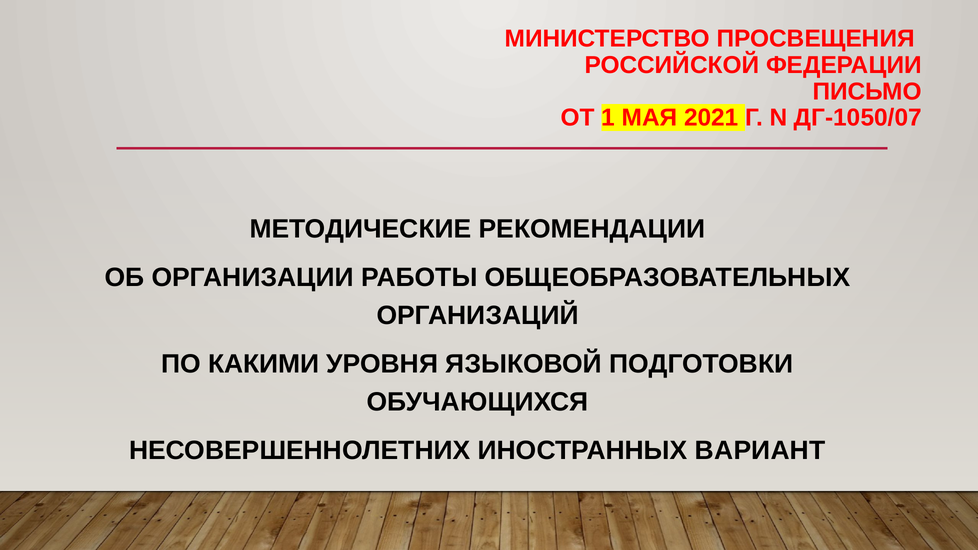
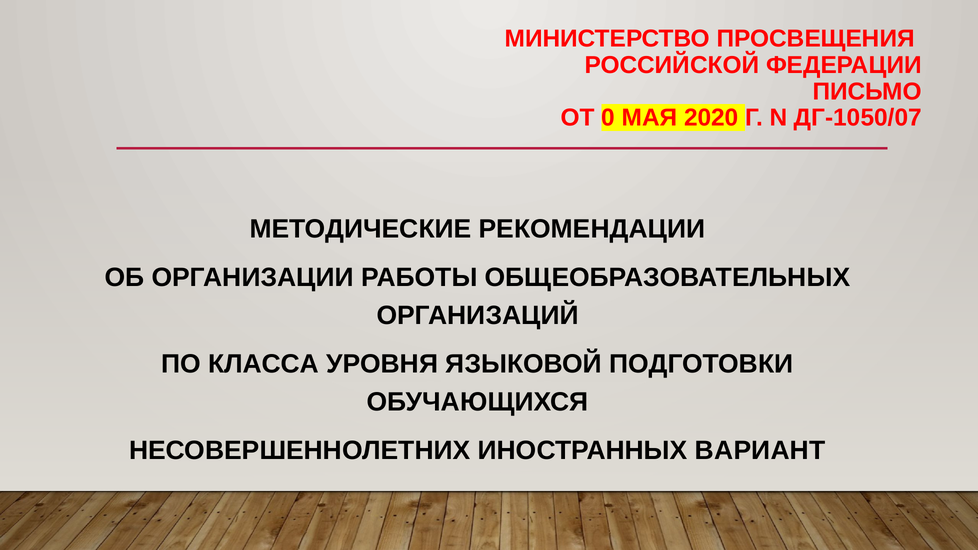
1: 1 -> 0
2021: 2021 -> 2020
КАКИМИ: КАКИМИ -> КЛАССА
